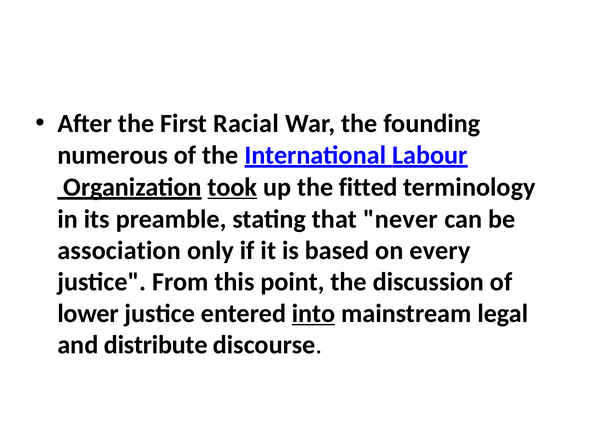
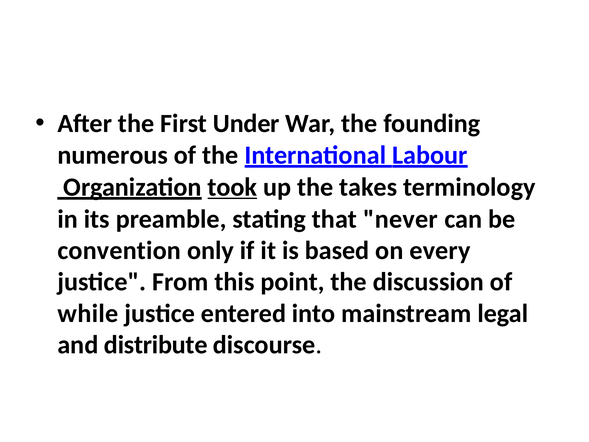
Racial: Racial -> Under
fitted: fitted -> takes
association: association -> convention
lower: lower -> while
into underline: present -> none
